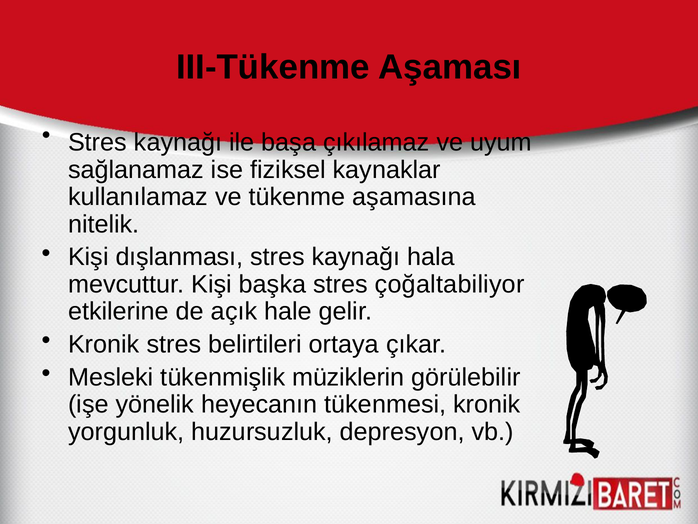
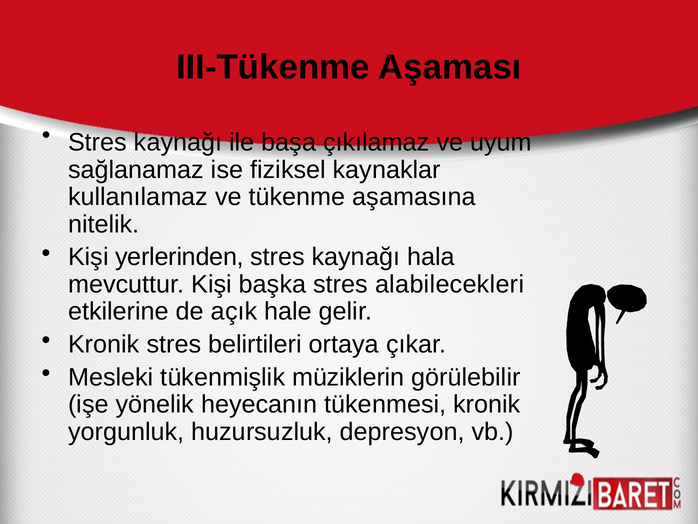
dışlanması: dışlanması -> yerlerinden
çoğaltabiliyor: çoğaltabiliyor -> alabilecekleri
